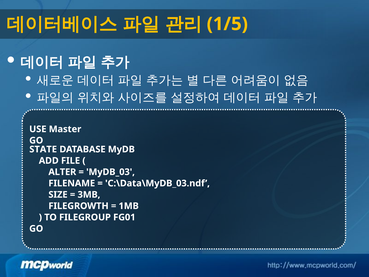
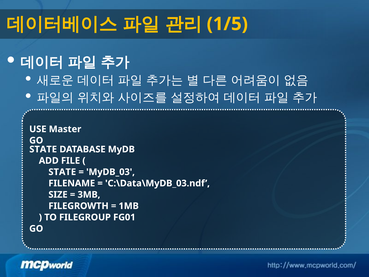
ALTER at (62, 172): ALTER -> STATE
